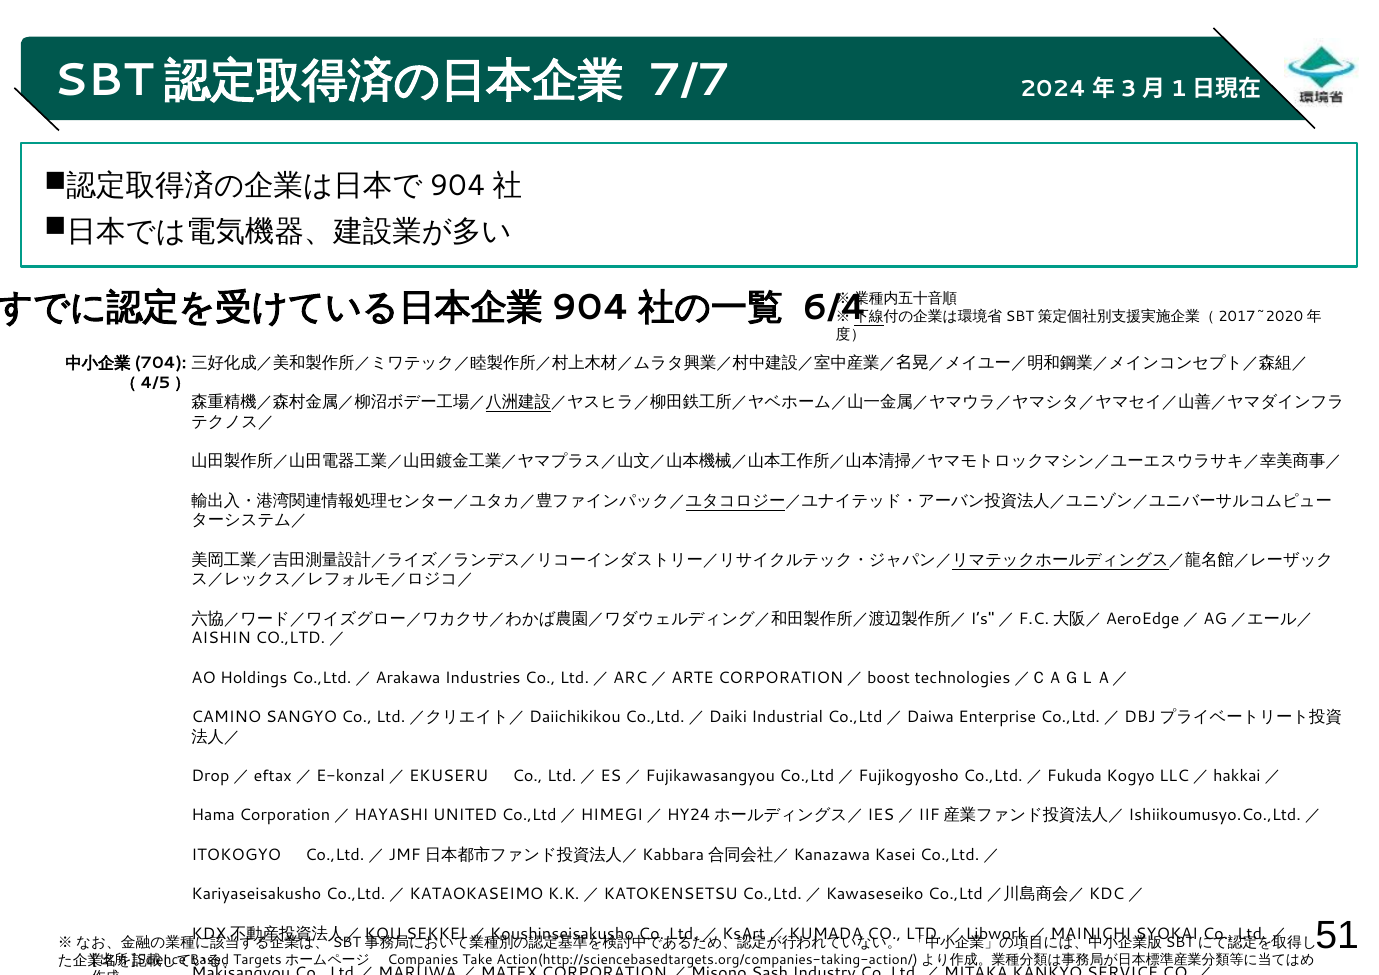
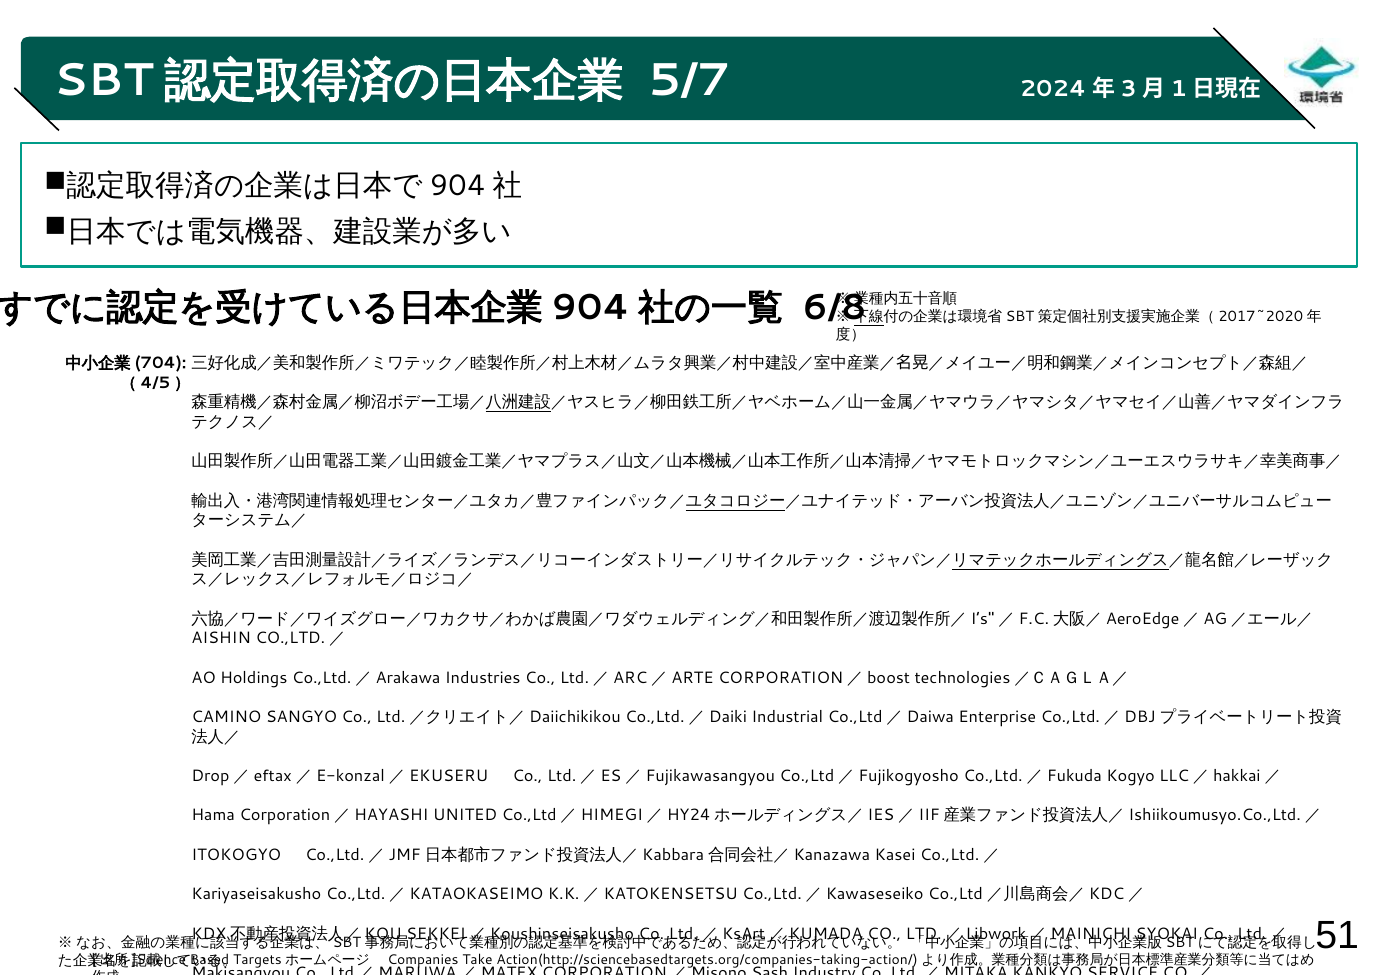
7/7: 7/7 -> 5/7
6/4: 6/4 -> 6/8
